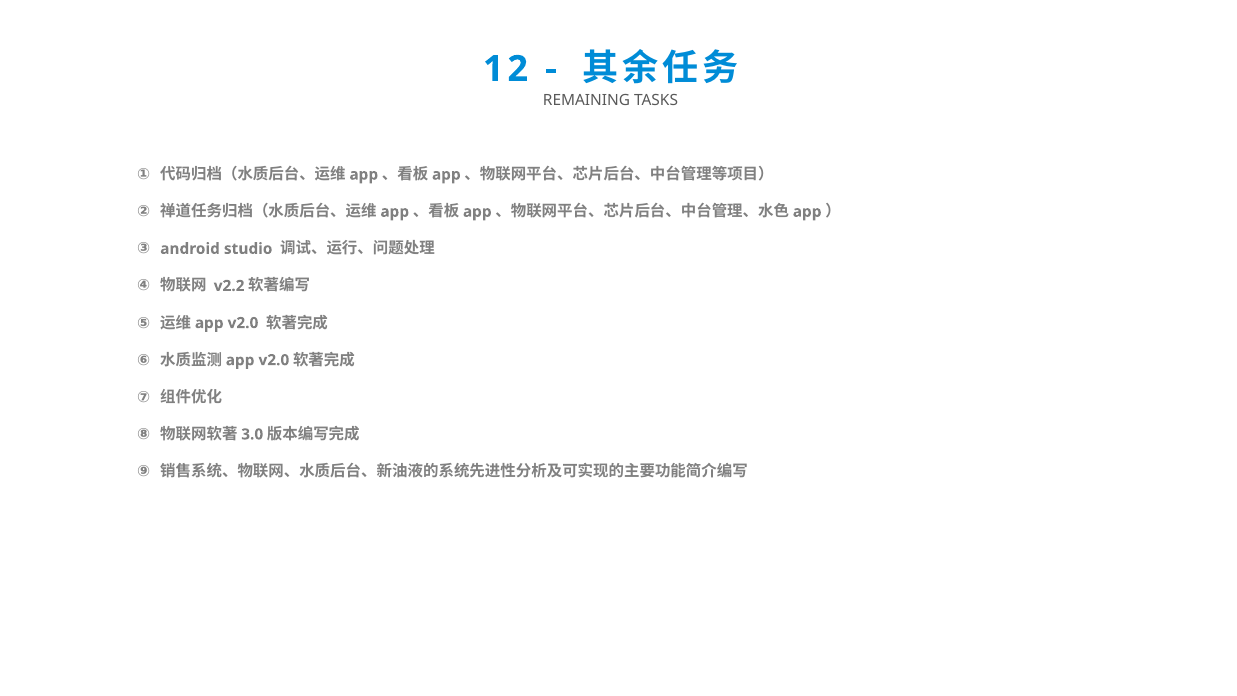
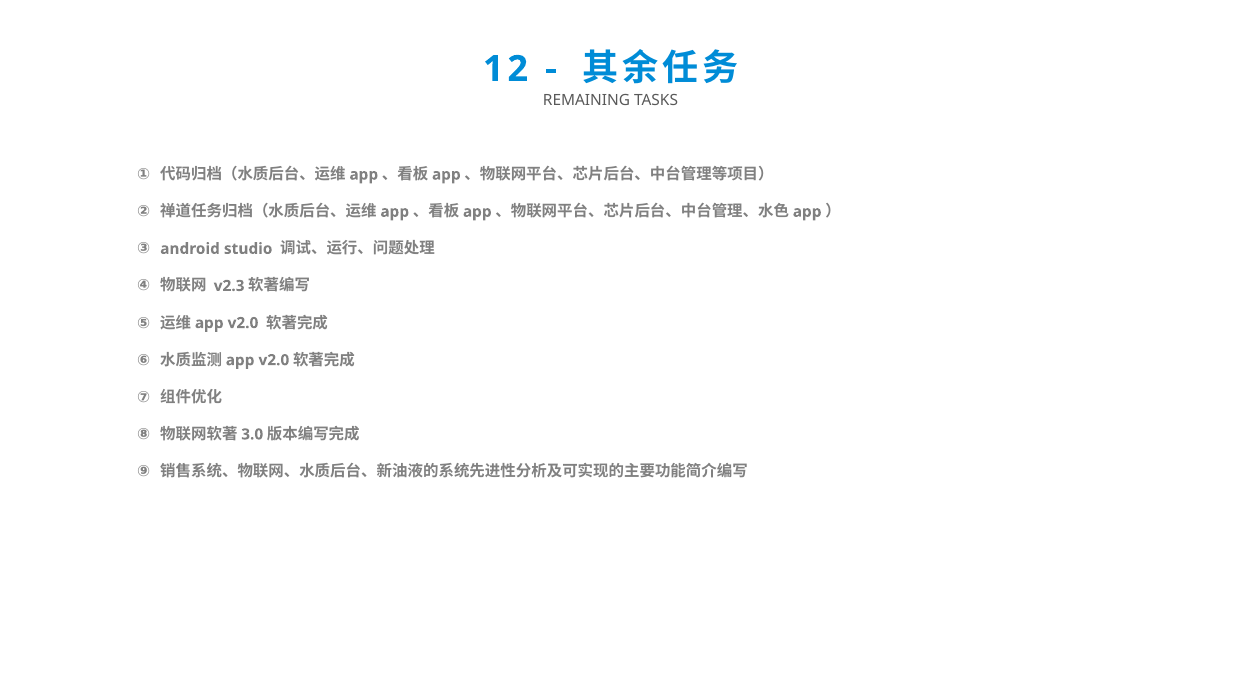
v2.2: v2.2 -> v2.3
